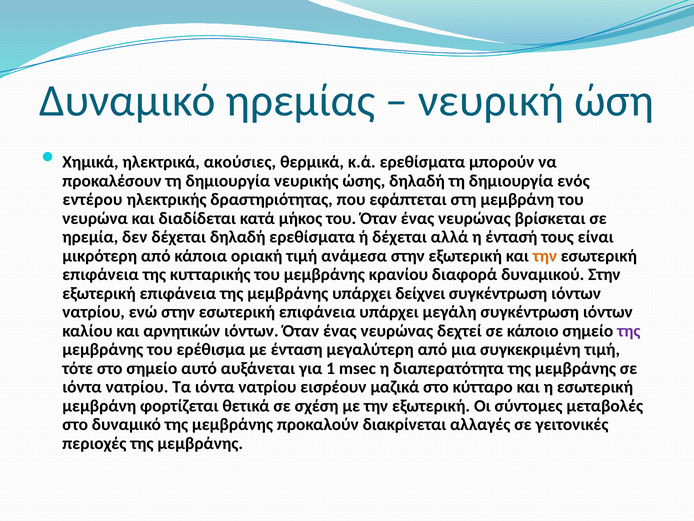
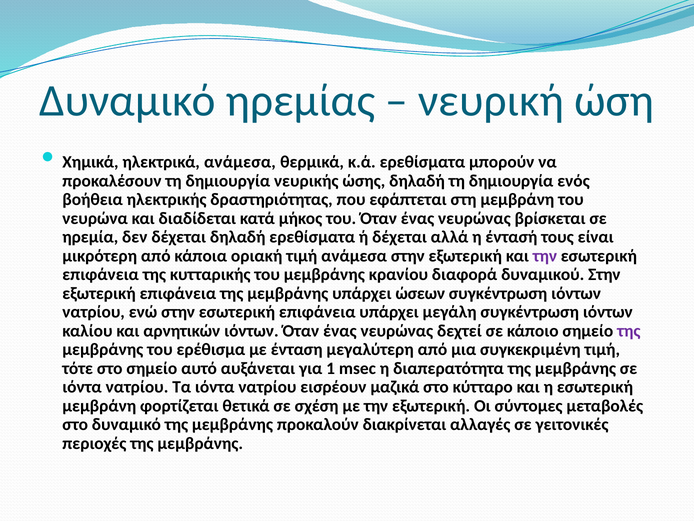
ηλεκτρικά ακούσιες: ακούσιες -> ανάμεσα
εντέρου: εντέρου -> βοήθεια
την at (545, 256) colour: orange -> purple
δείχνει: δείχνει -> ώσεων
